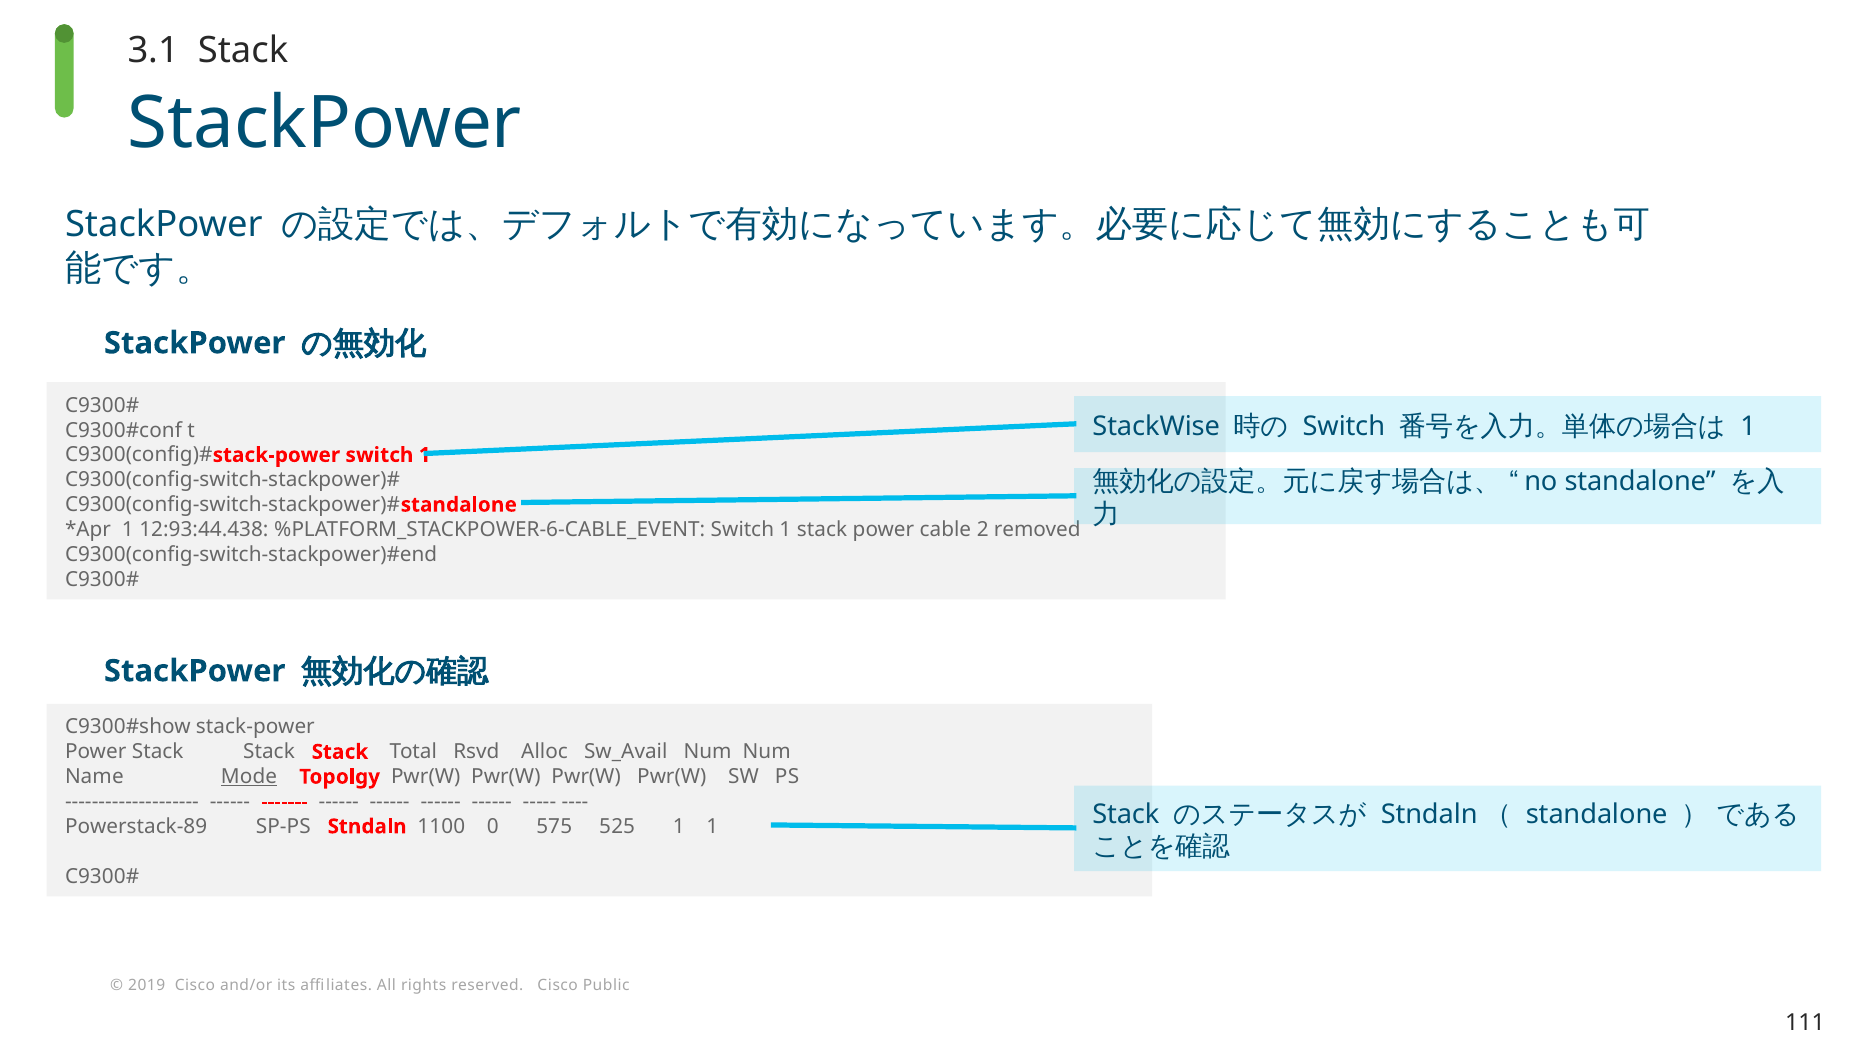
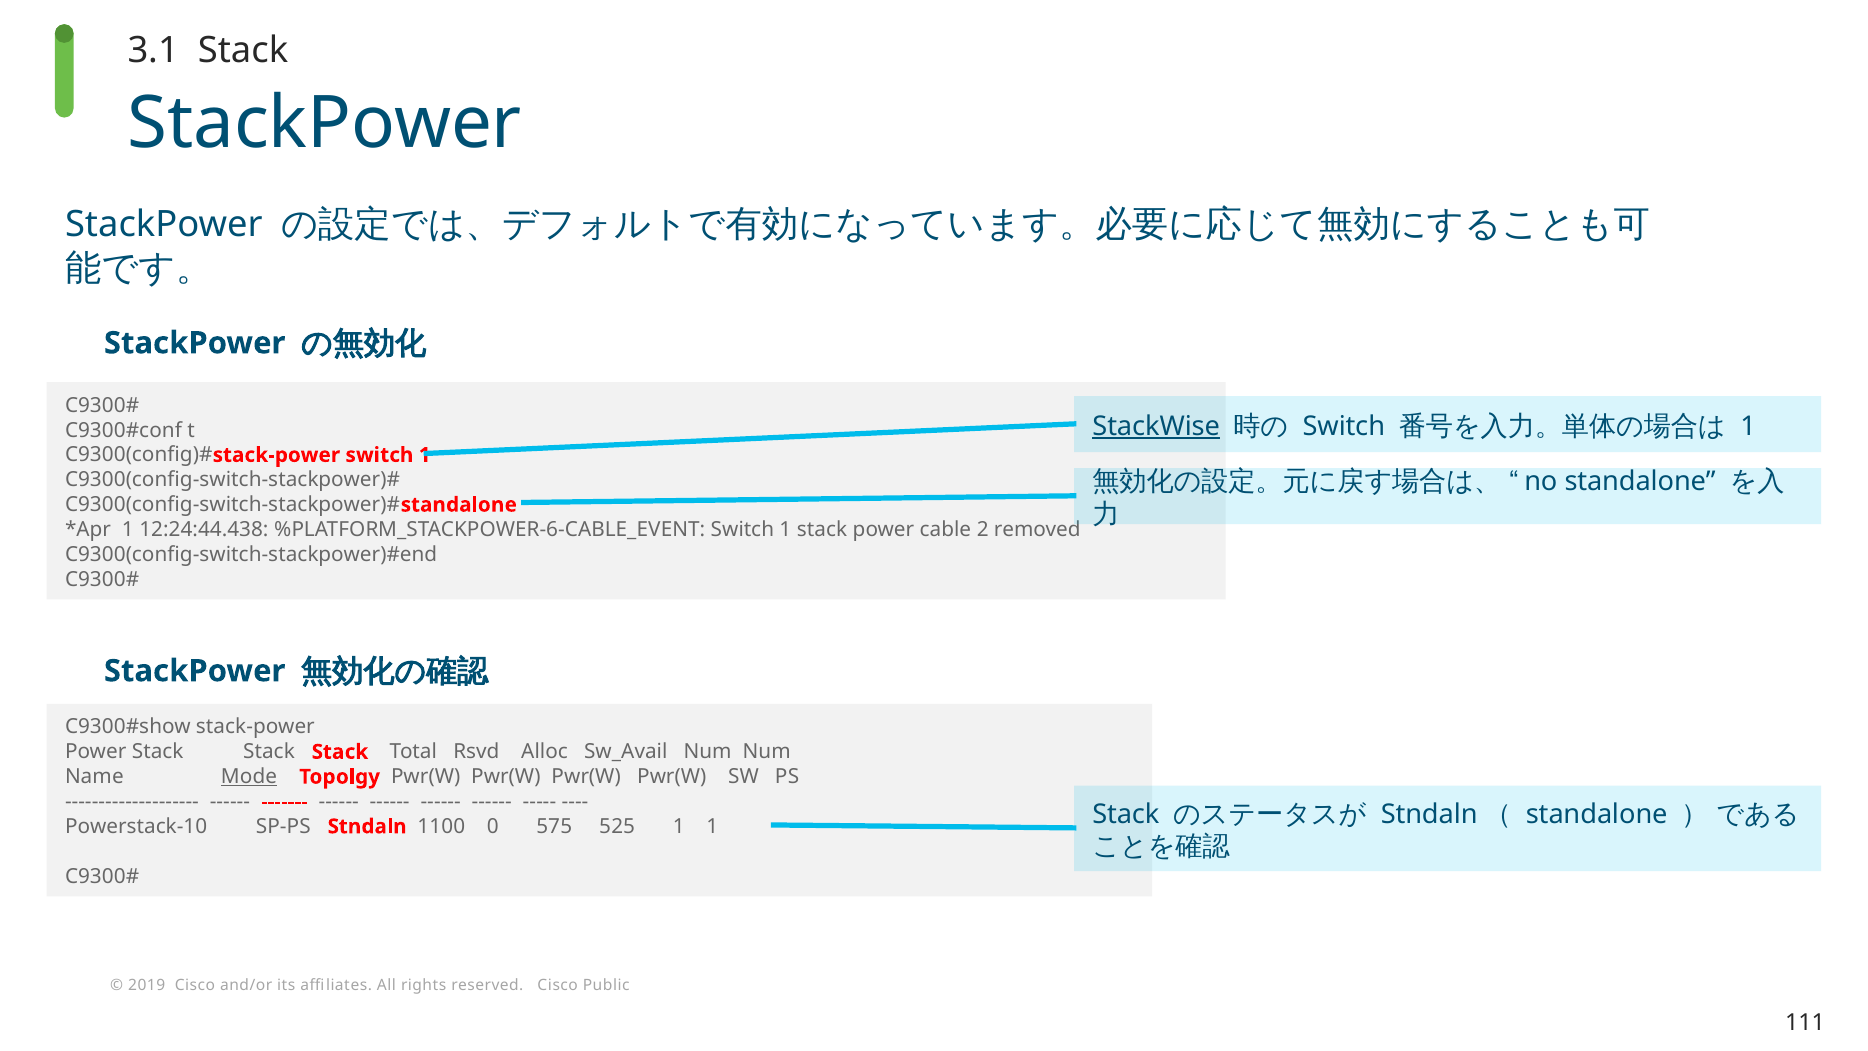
StackWise underline: none -> present
12:93:44.438: 12:93:44.438 -> 12:24:44.438
Powerstack-89: Powerstack-89 -> Powerstack-10
